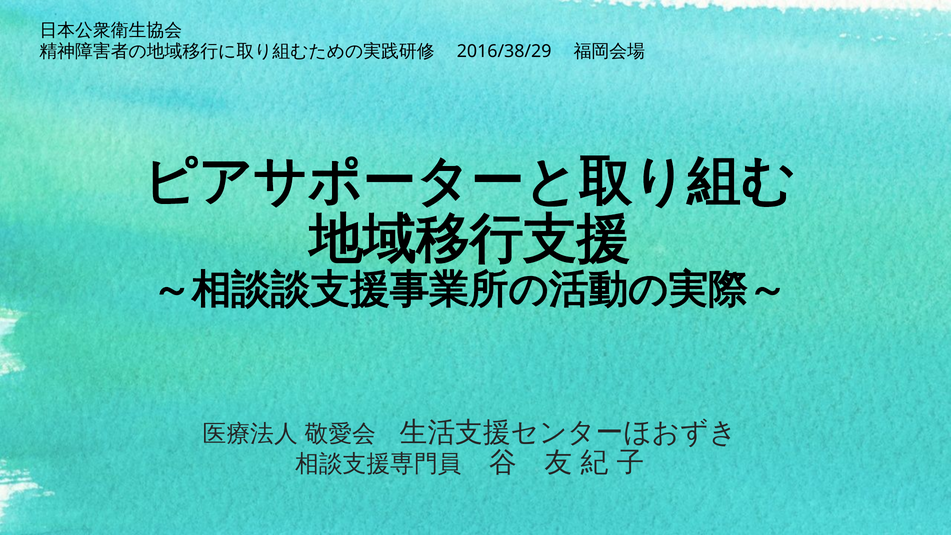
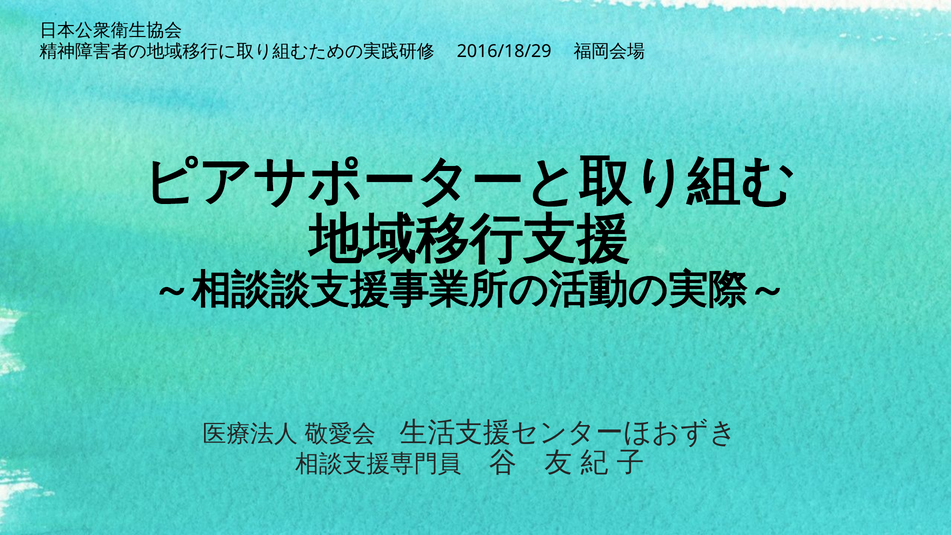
2016/38/29: 2016/38/29 -> 2016/18/29
